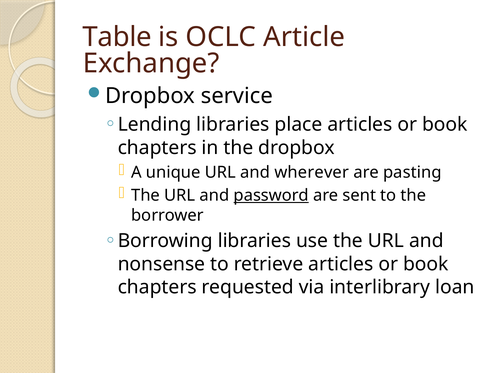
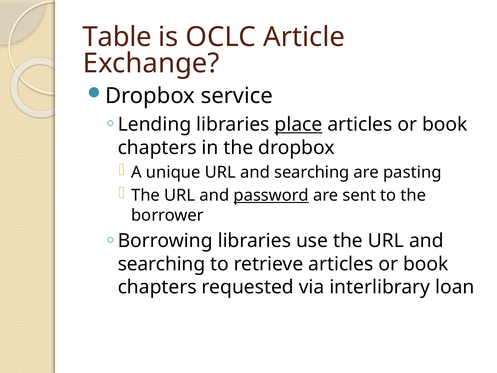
place underline: none -> present
unique URL and wherever: wherever -> searching
nonsense at (161, 264): nonsense -> searching
